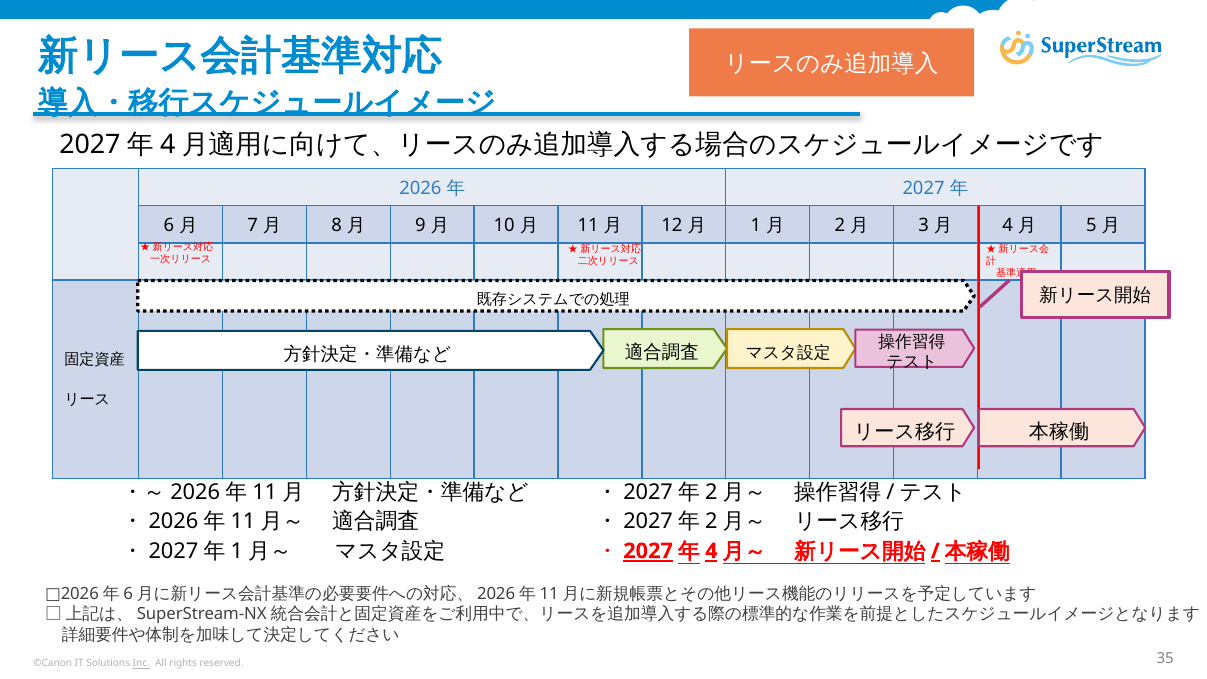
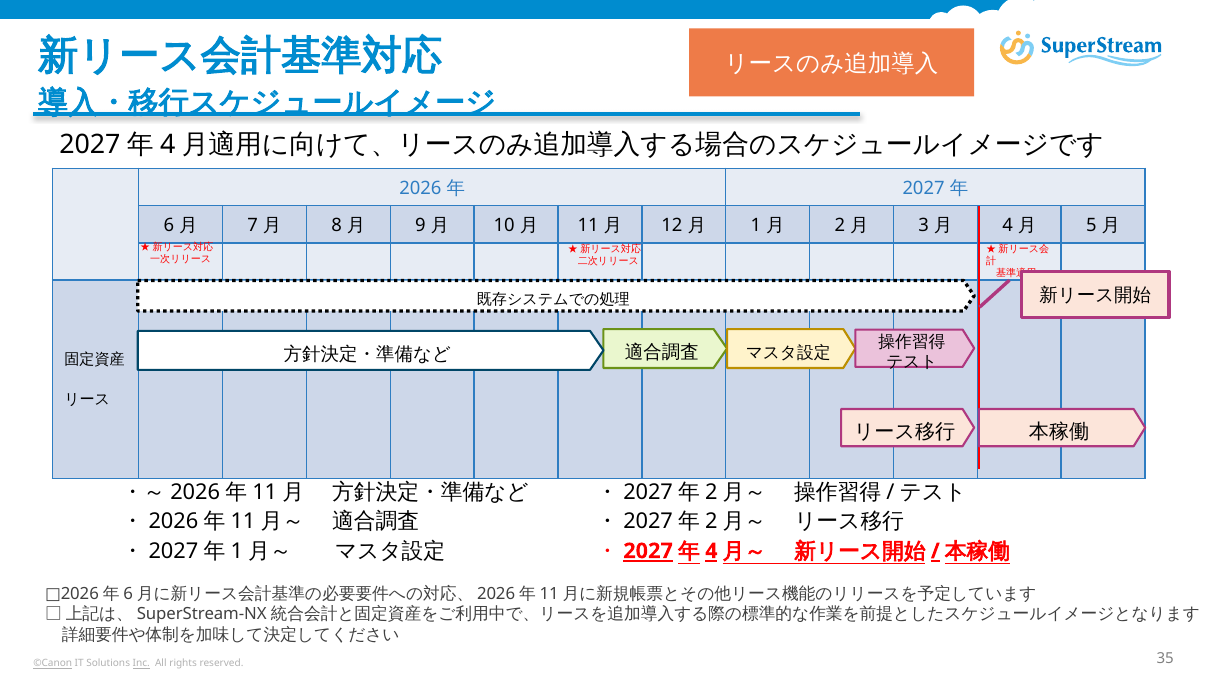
©Canon underline: none -> present
